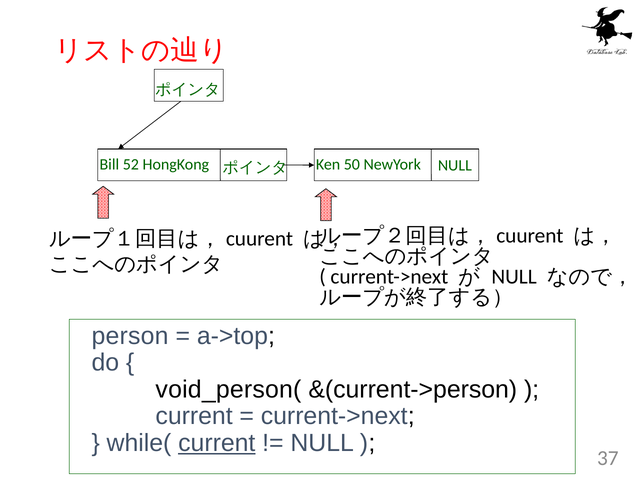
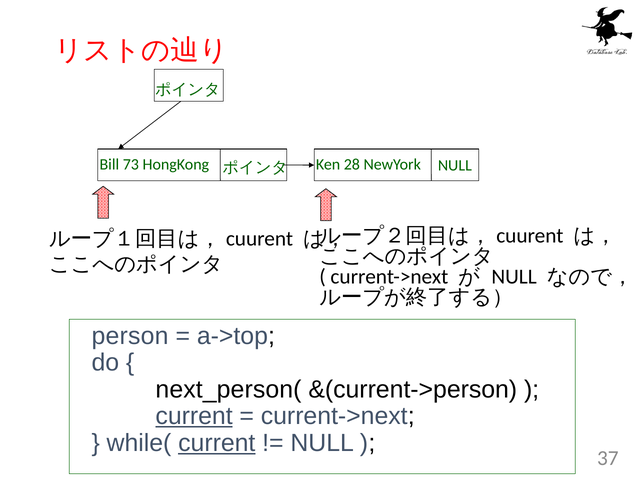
52: 52 -> 73
50: 50 -> 28
void_person(: void_person( -> next_person(
current at (194, 417) underline: none -> present
